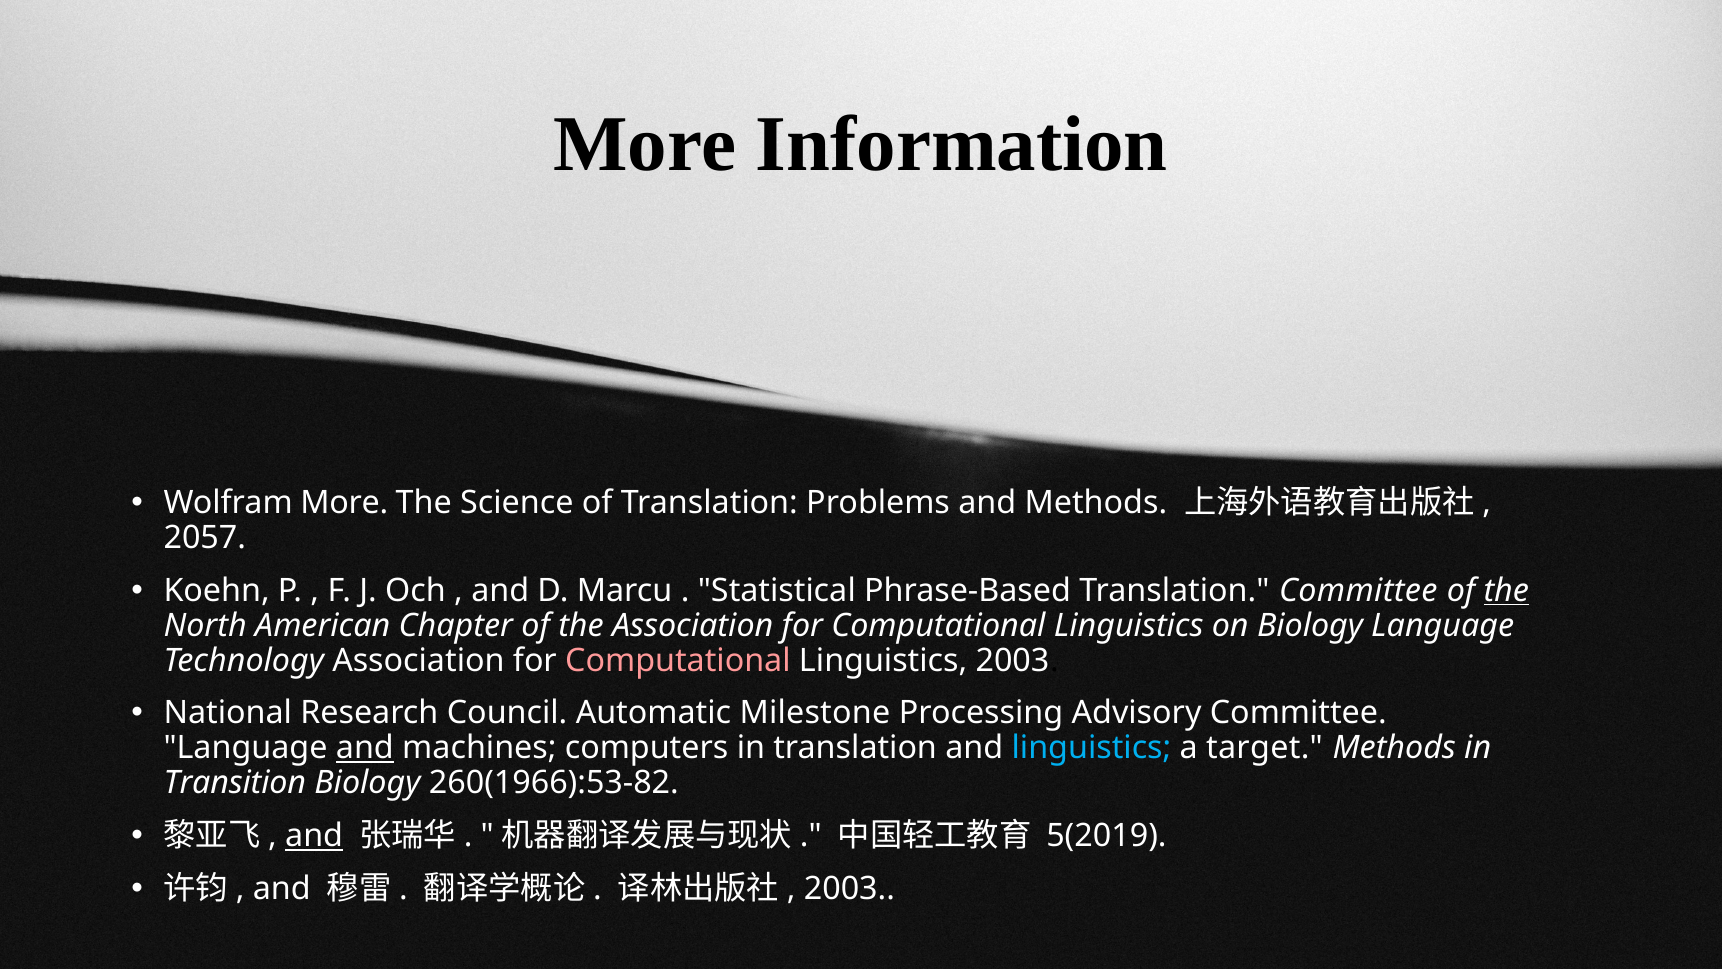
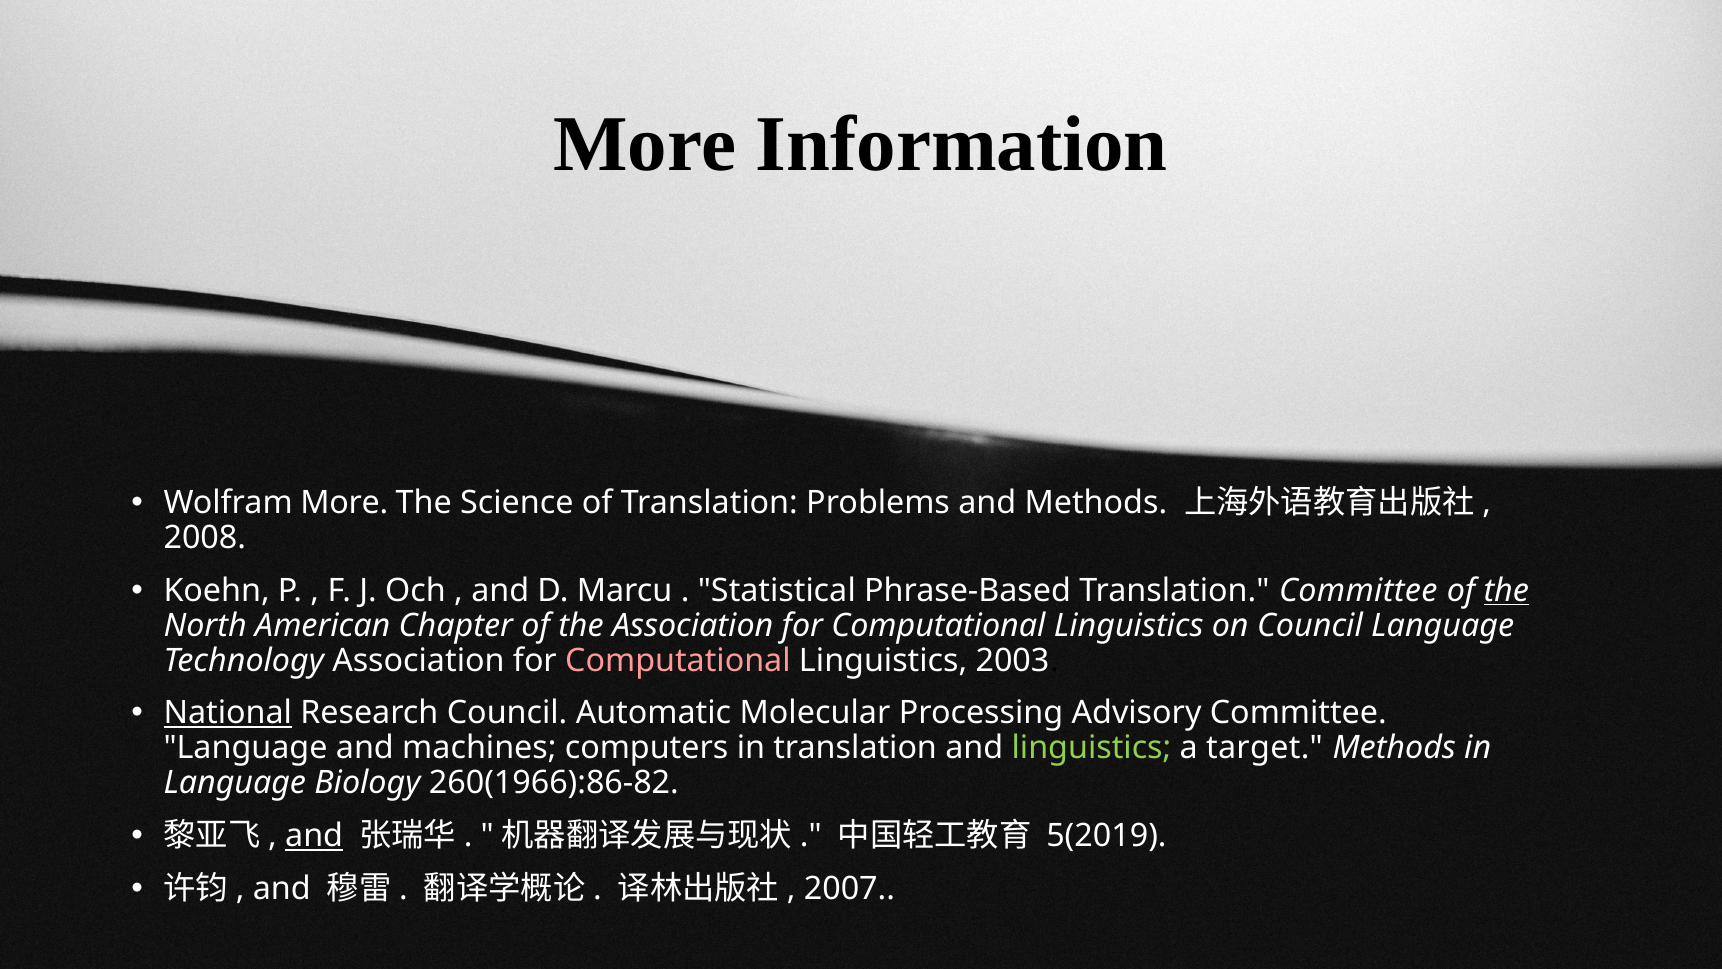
2057: 2057 -> 2008
on Biology: Biology -> Council
National underline: none -> present
Milestone: Milestone -> Molecular
and at (365, 748) underline: present -> none
linguistics at (1091, 748) colour: light blue -> light green
Transition at (235, 783): Transition -> Language
260(1966):53-82: 260(1966):53-82 -> 260(1966):86-82
2003 at (849, 888): 2003 -> 2007
